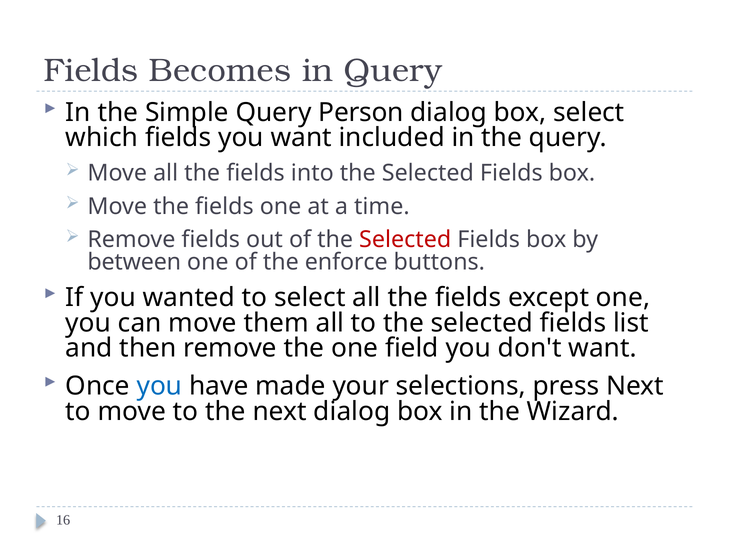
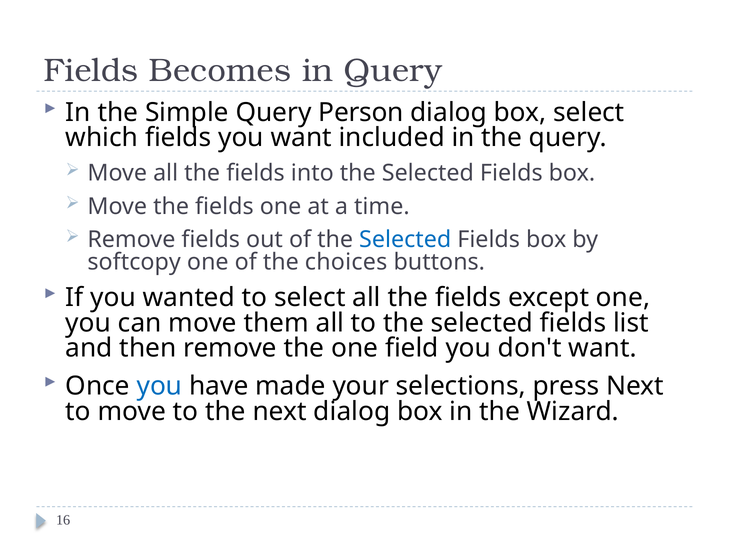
Selected at (405, 240) colour: red -> blue
between: between -> softcopy
enforce: enforce -> choices
